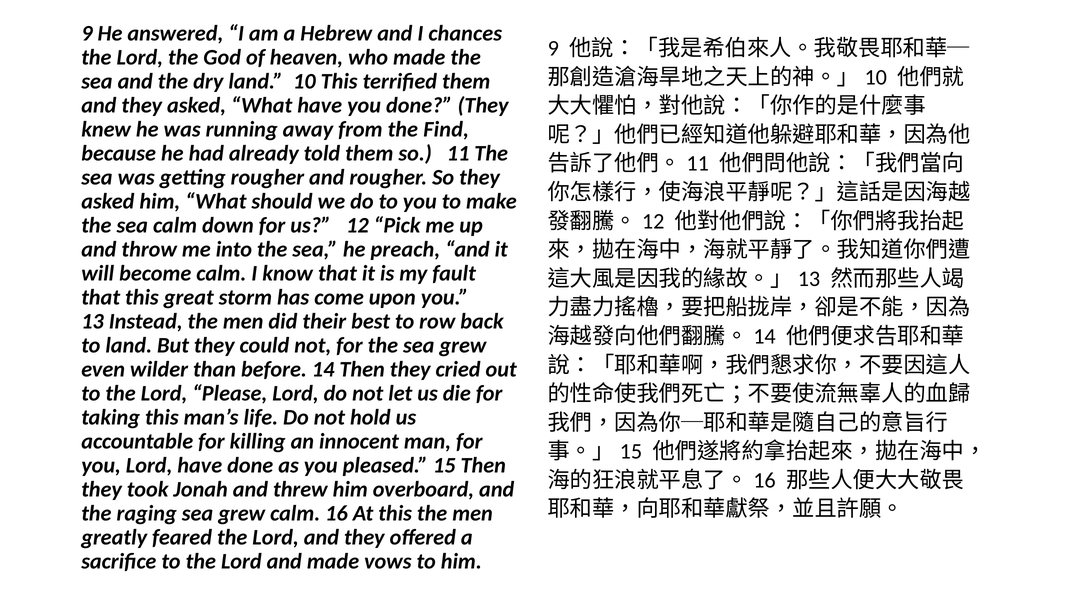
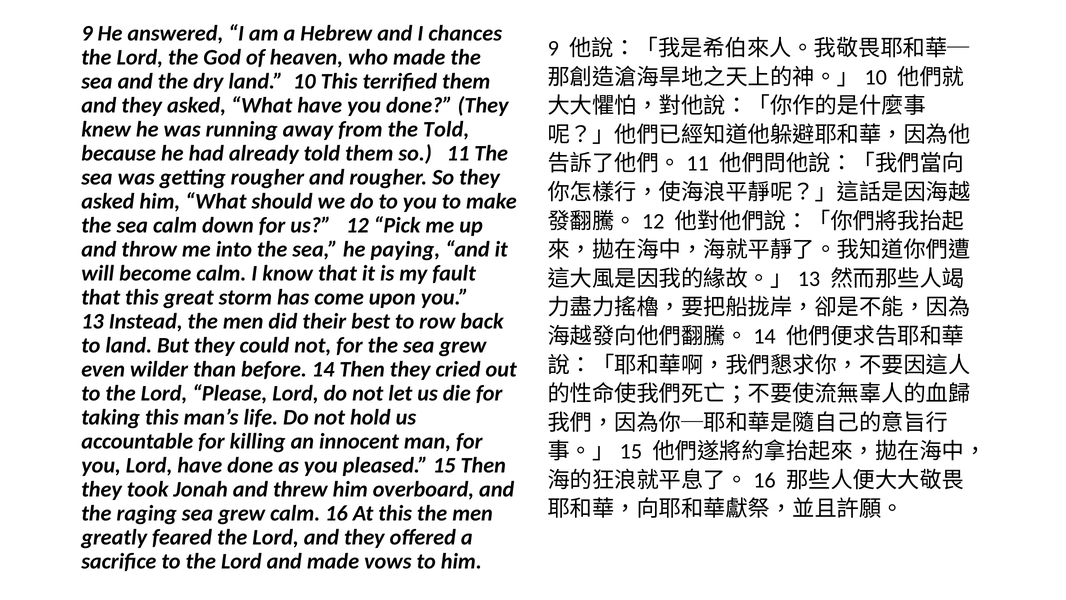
the Find: Find -> Told
preach: preach -> paying
